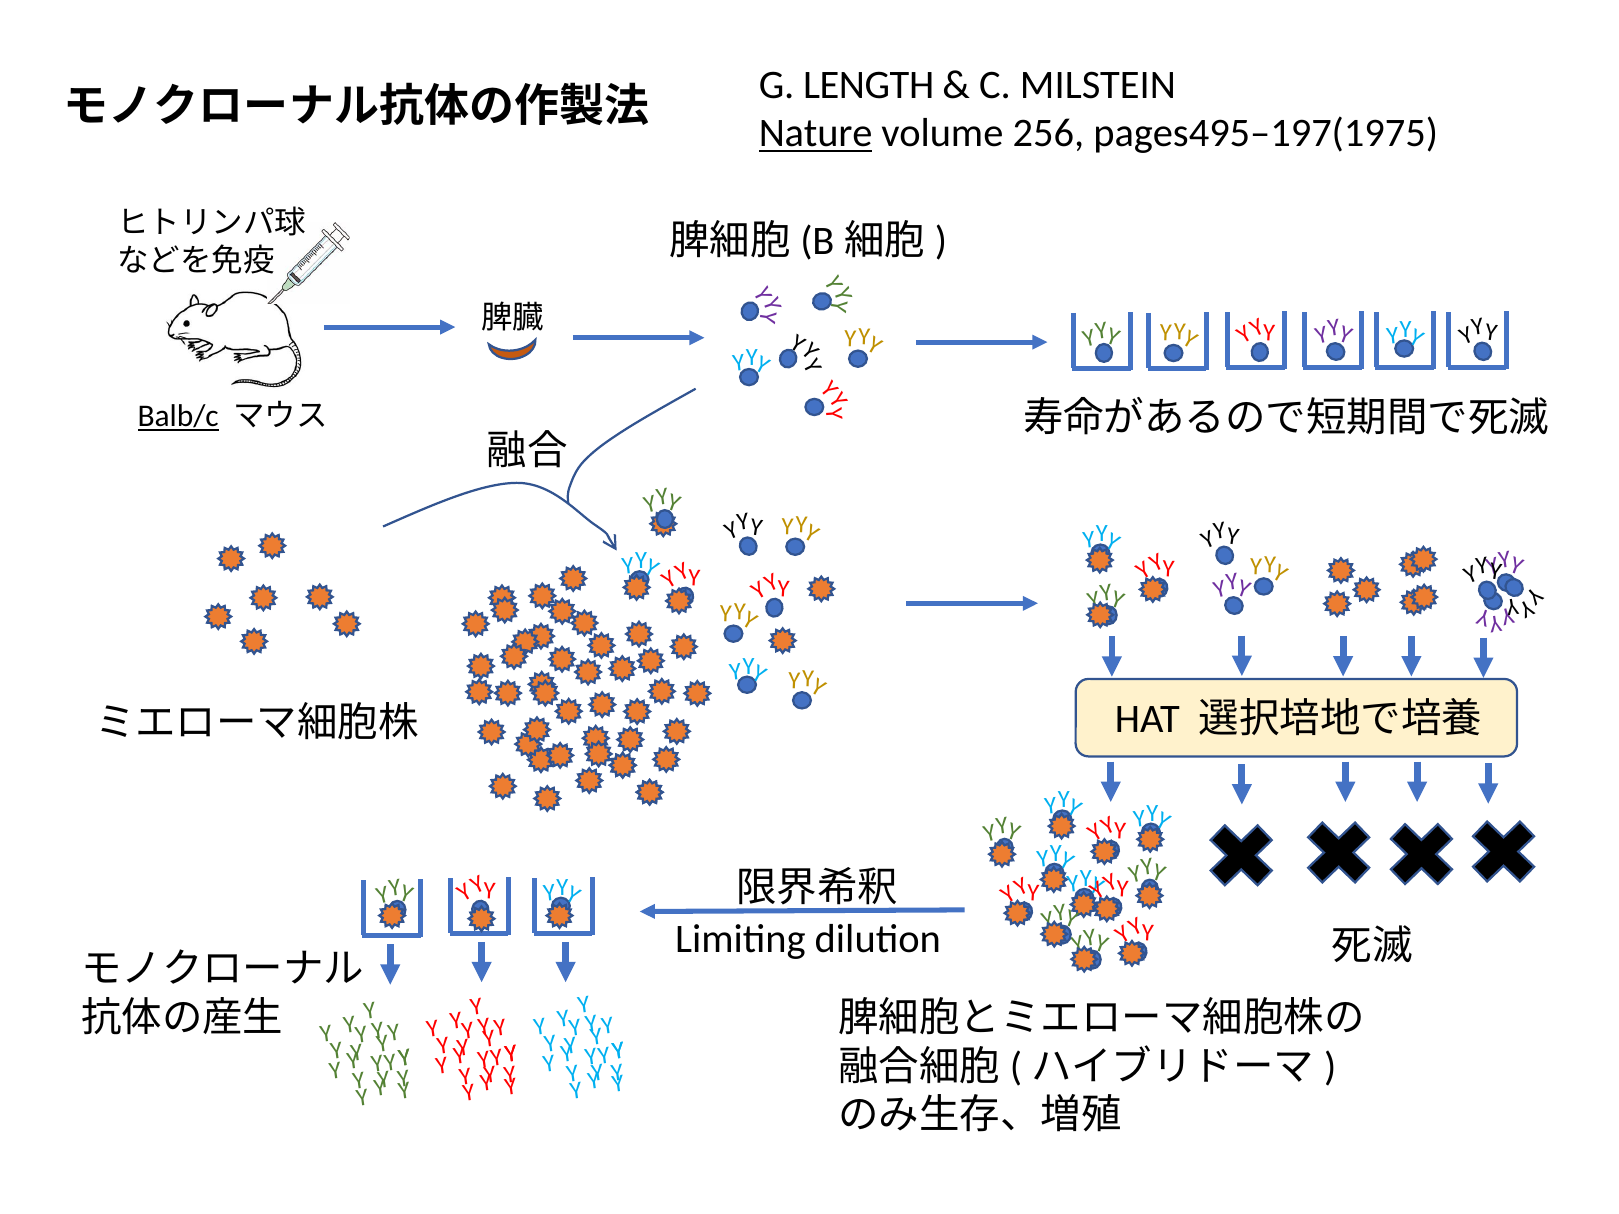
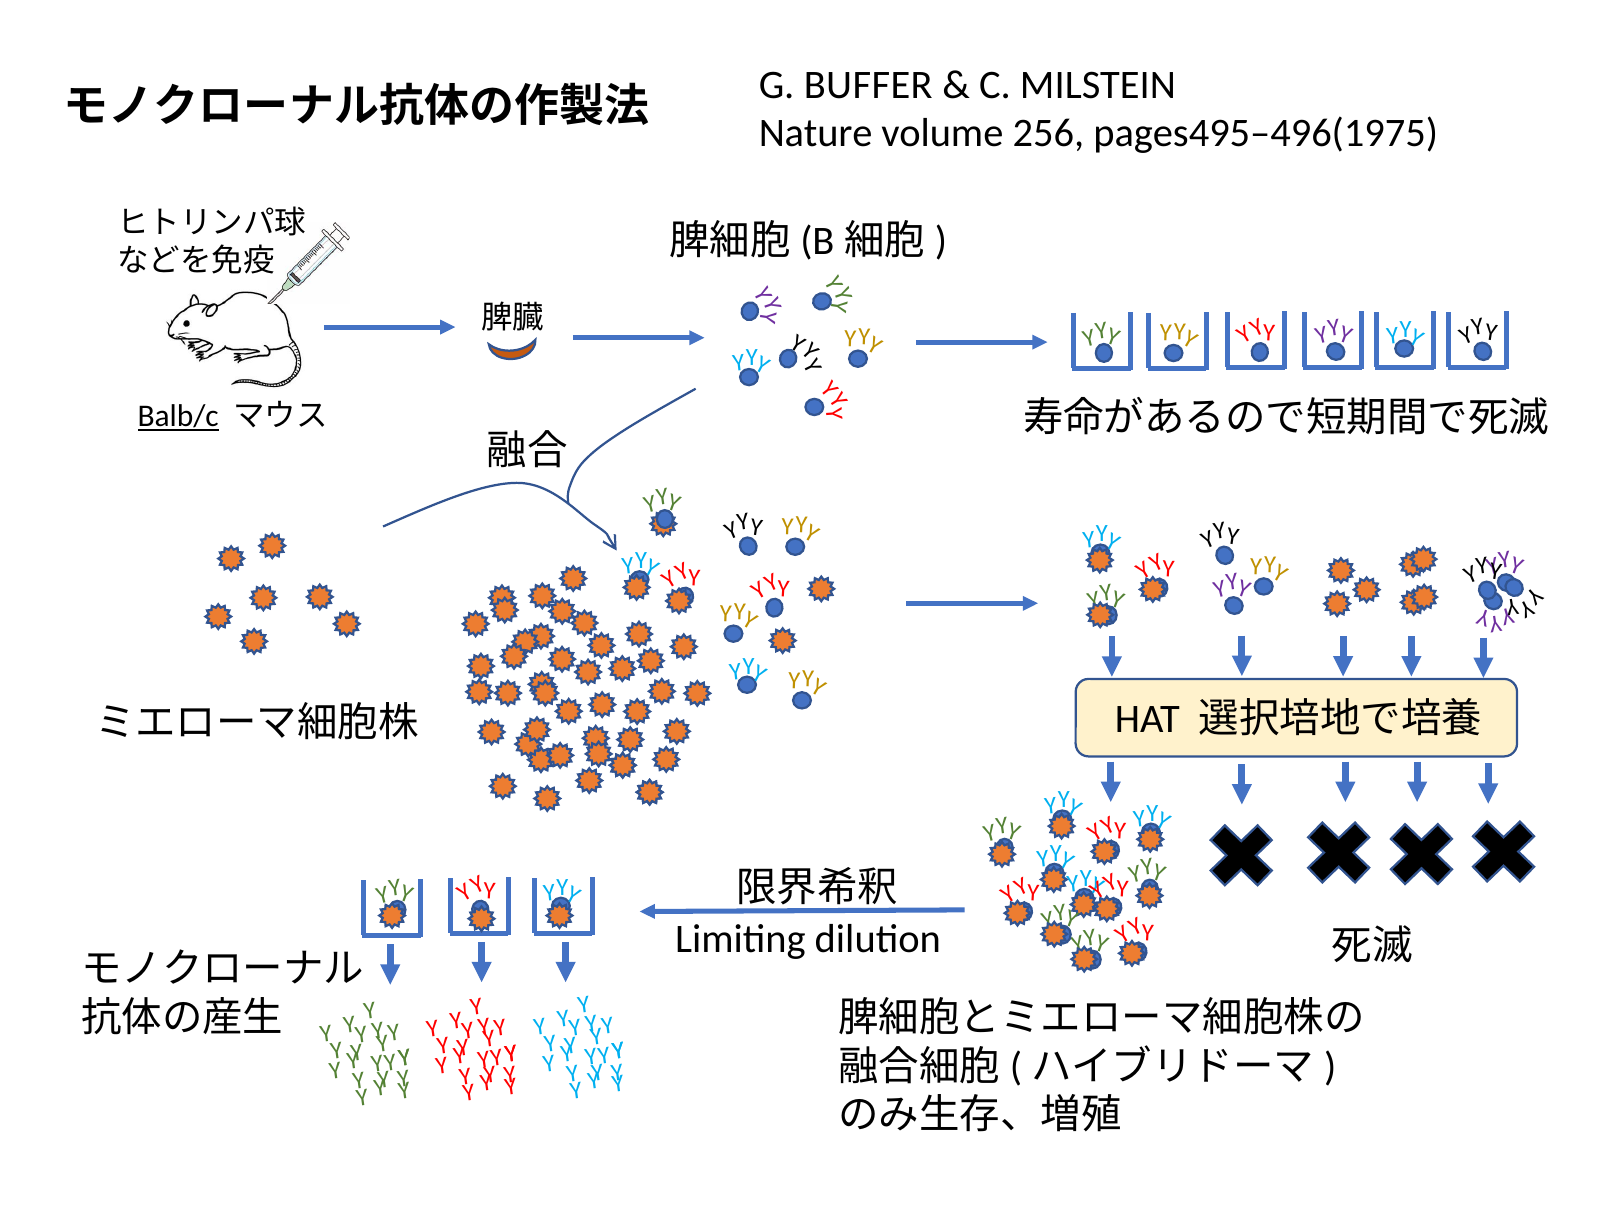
LENGTH: LENGTH -> BUFFER
Nature underline: present -> none
pages495–197(1975: pages495–197(1975 -> pages495–496(1975
